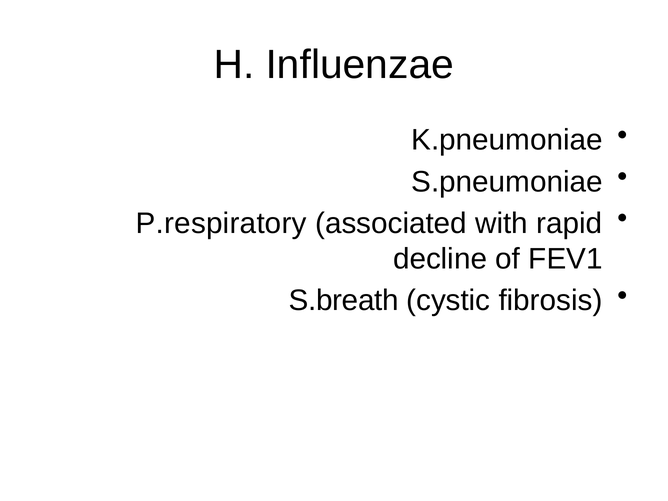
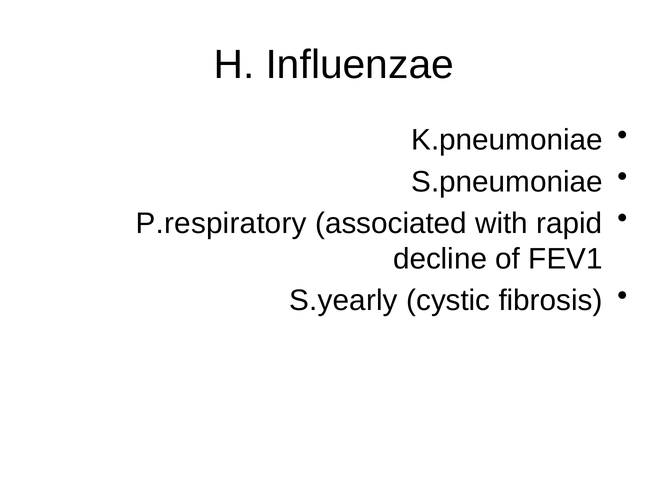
S.breath: S.breath -> S.yearly
